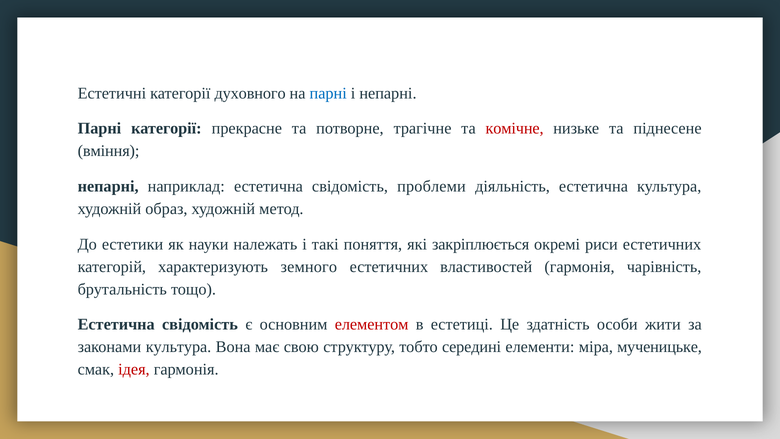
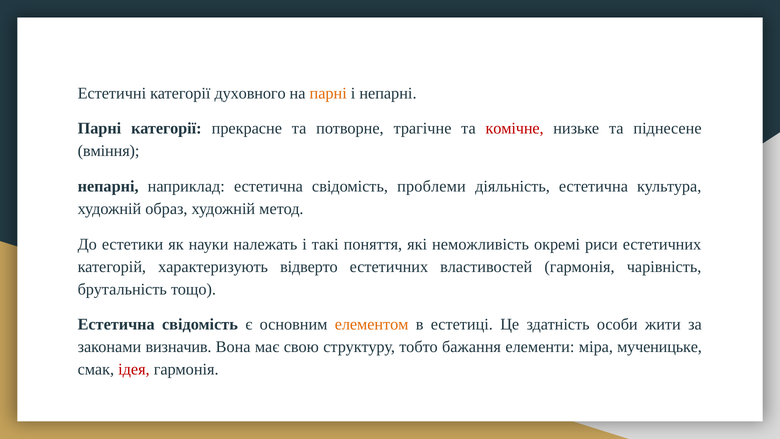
парні at (328, 93) colour: blue -> orange
закріплюється: закріплюється -> неможливість
земного: земного -> відверто
елементом colour: red -> orange
законами культура: культура -> визначив
середині: середині -> бажання
